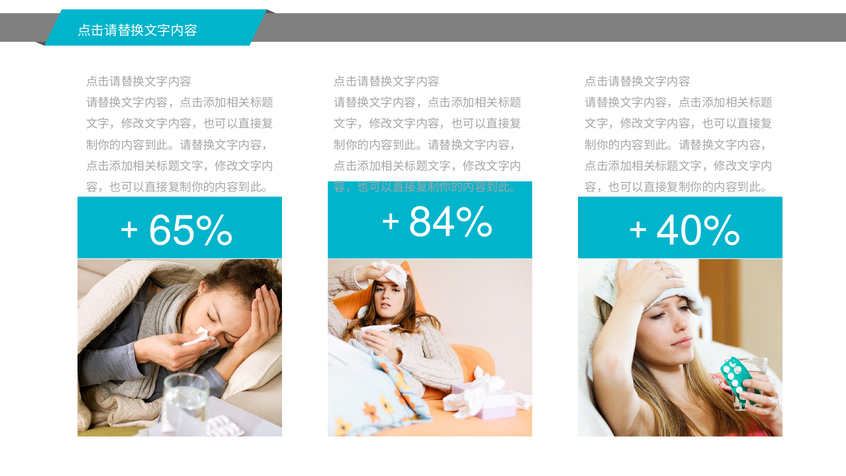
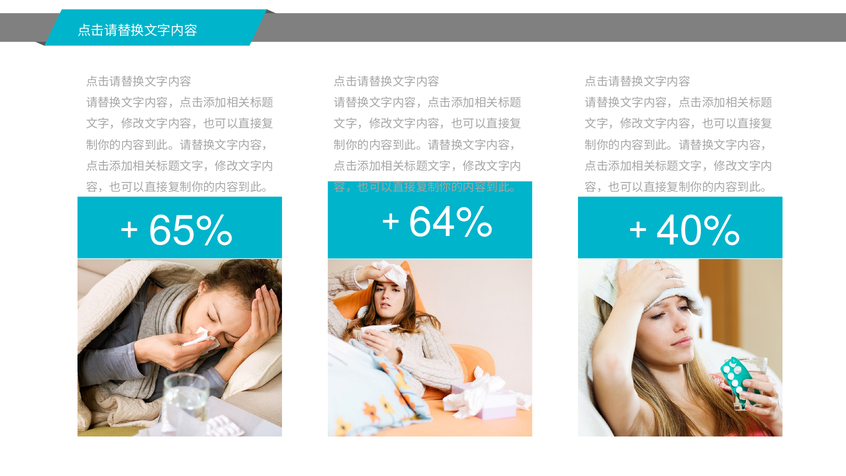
84%: 84% -> 64%
